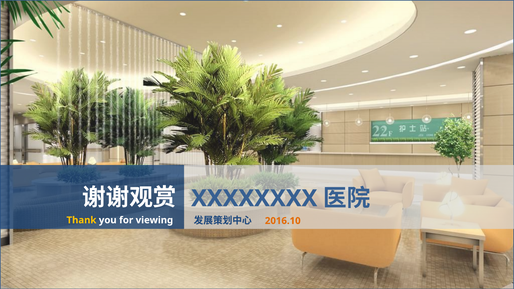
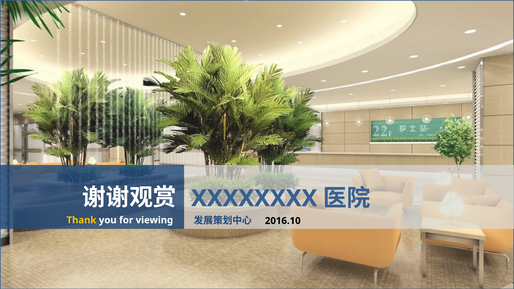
2016.10 colour: orange -> black
